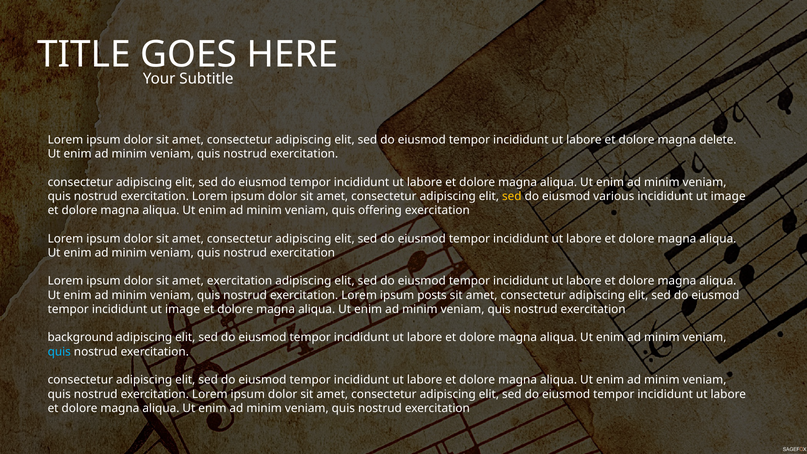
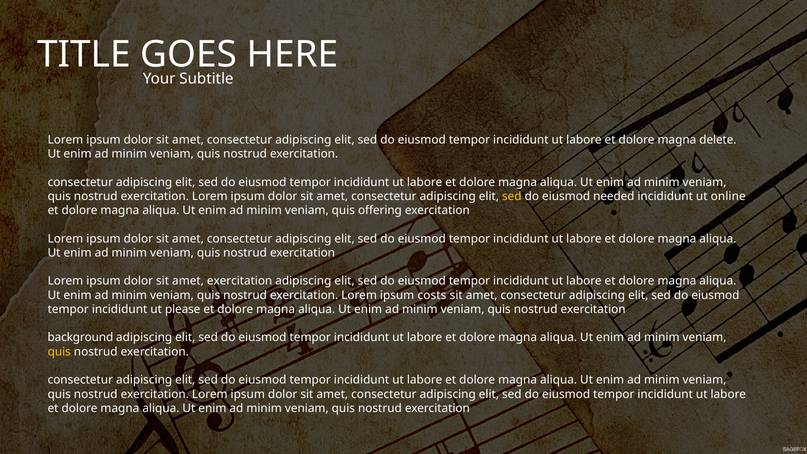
various: various -> needed
image at (728, 196): image -> online
posts: posts -> costs
tempor incididunt ut image: image -> please
quis at (59, 352) colour: light blue -> yellow
